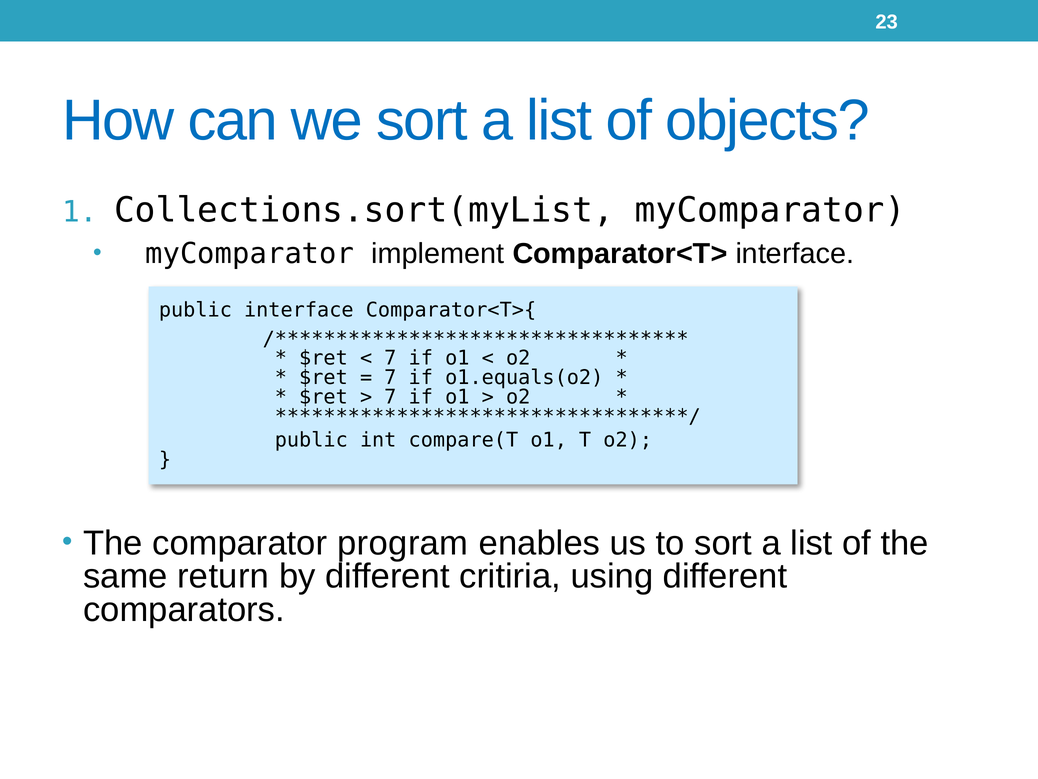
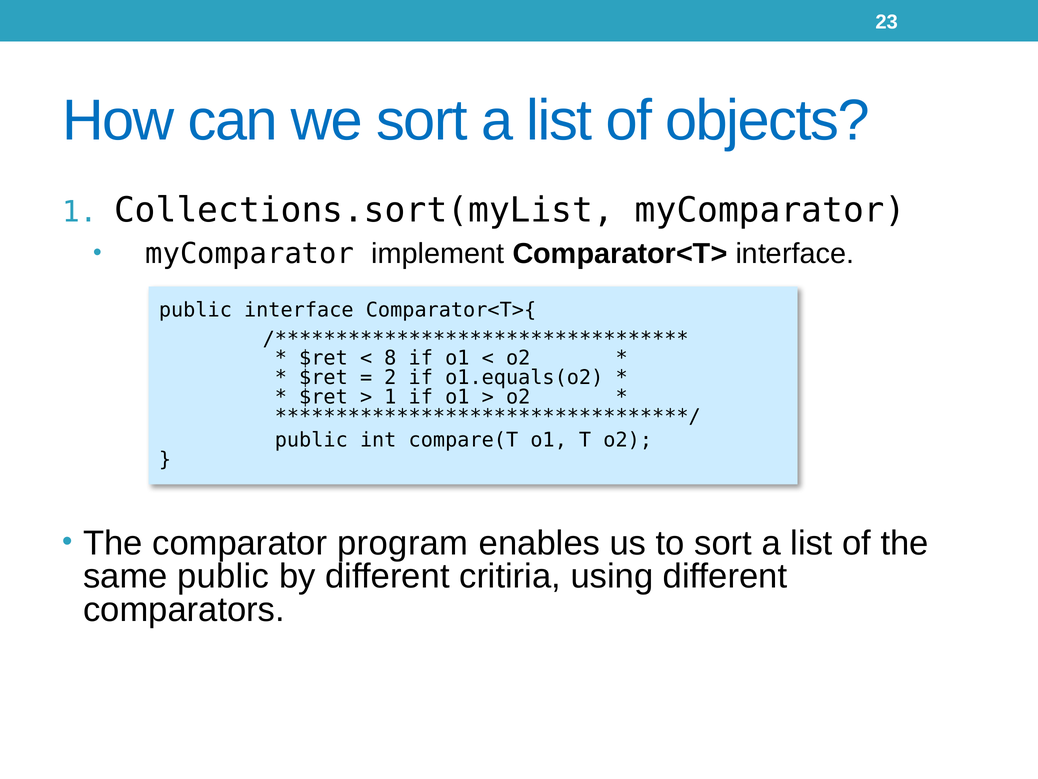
7 at (390, 358): 7 -> 8
7 at (390, 377): 7 -> 2
7 at (390, 397): 7 -> 1
same return: return -> public
